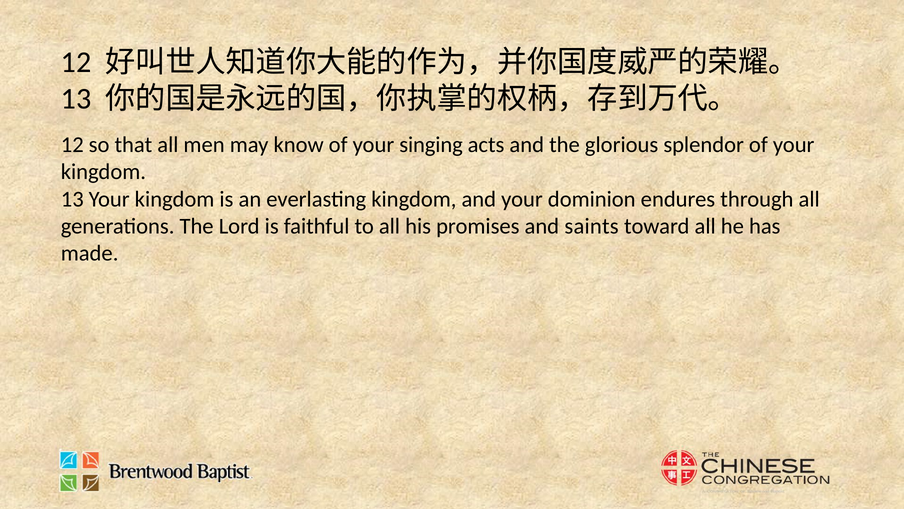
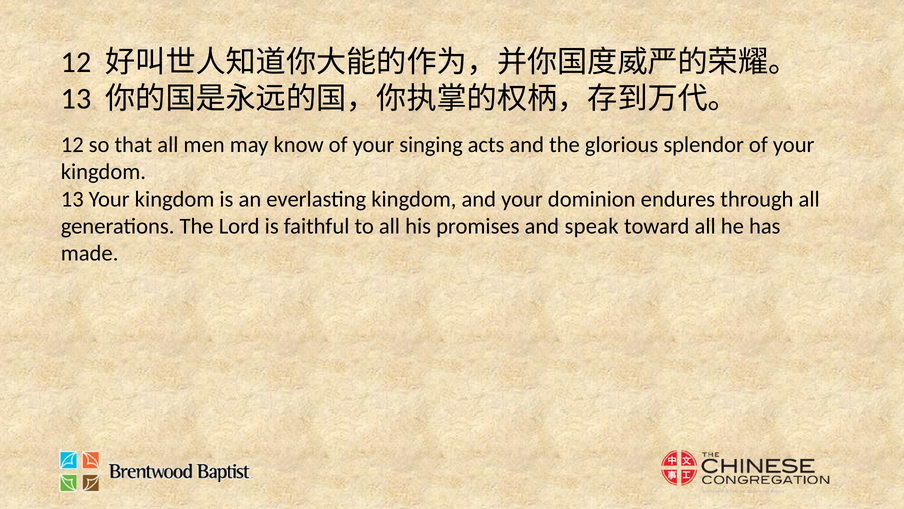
saints: saints -> speak
